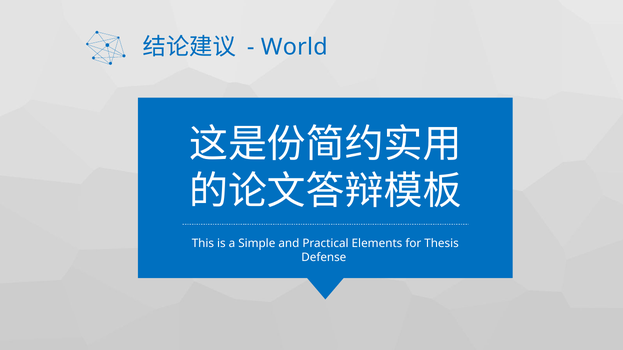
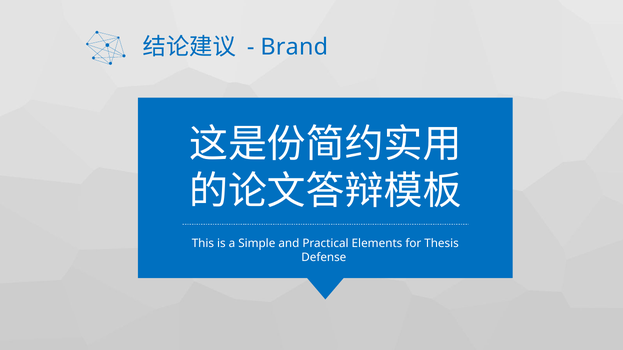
World: World -> Brand
